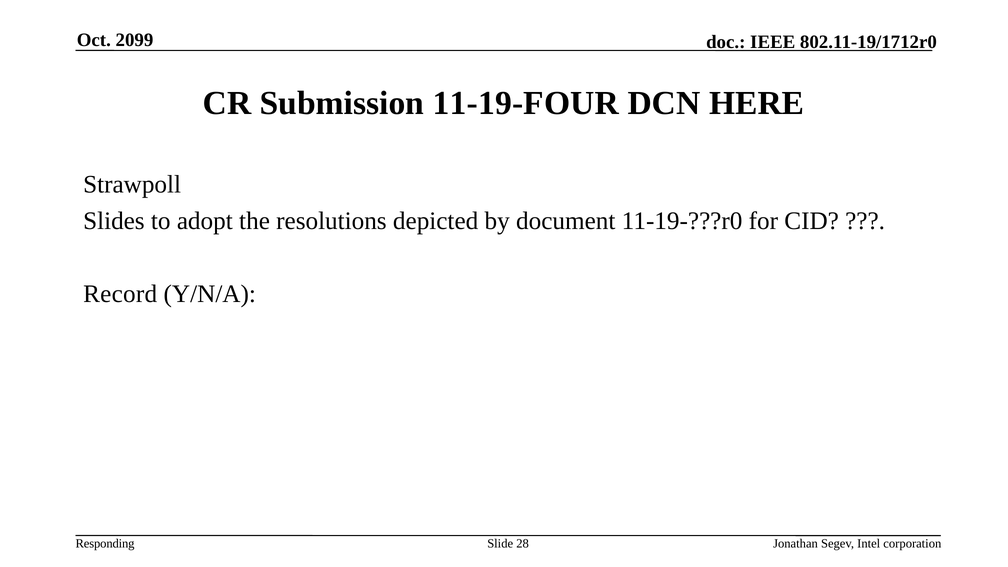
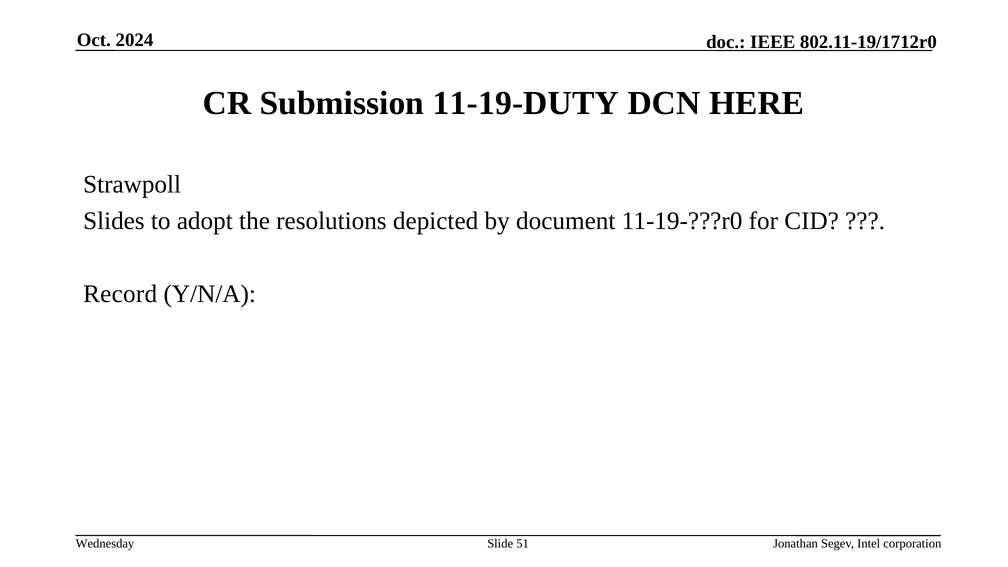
2099: 2099 -> 2024
11-19-FOUR: 11-19-FOUR -> 11-19-DUTY
Responding: Responding -> Wednesday
28: 28 -> 51
